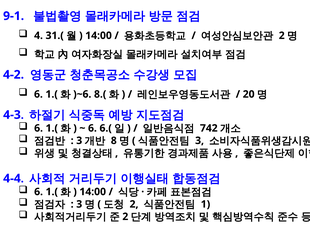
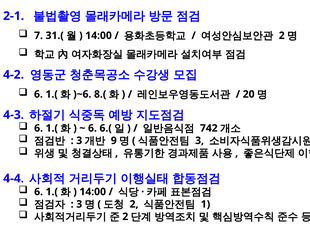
9-1: 9-1 -> 2-1
4: 4 -> 7
8: 8 -> 9
